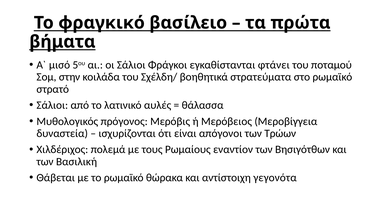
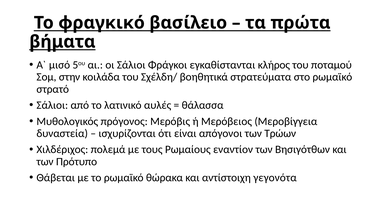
φτάνει: φτάνει -> κλήρος
Βασιλική: Βασιλική -> Πρότυπο
